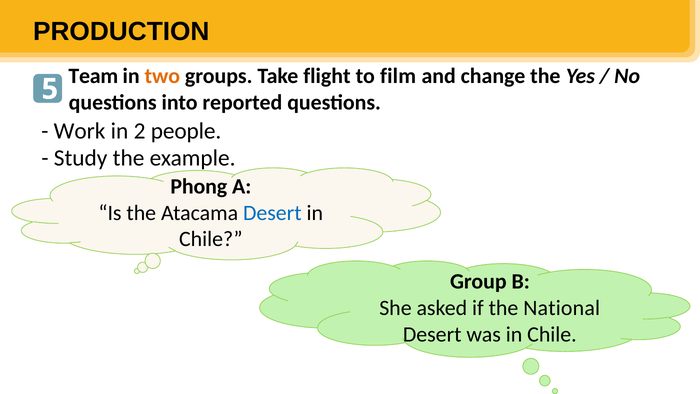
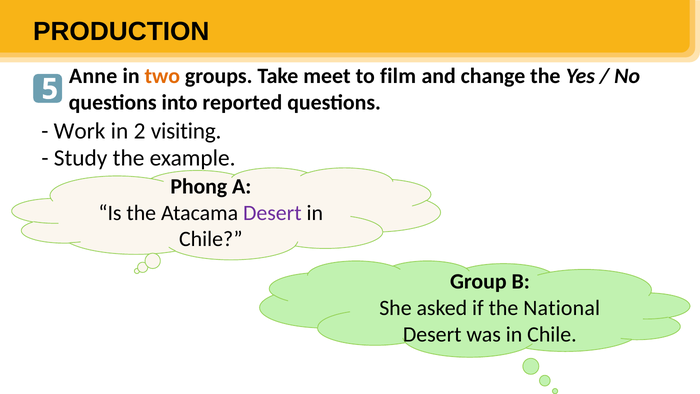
Team: Team -> Anne
flight: flight -> meet
people: people -> visiting
Desert at (272, 213) colour: blue -> purple
